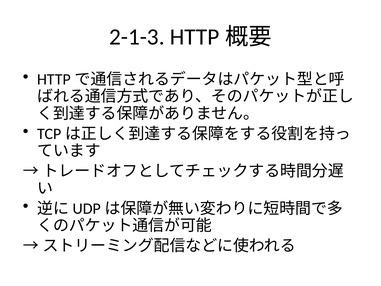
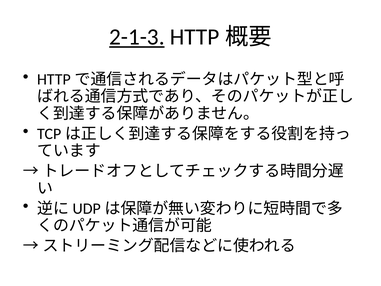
2-1-3 underline: none -> present
